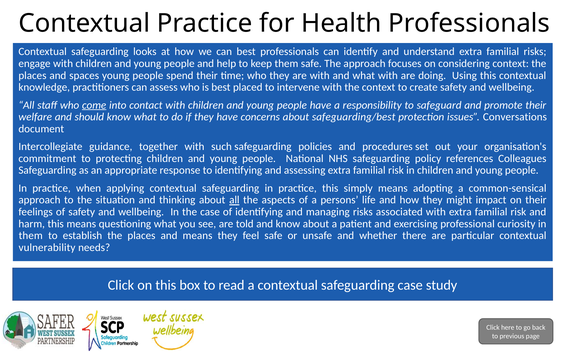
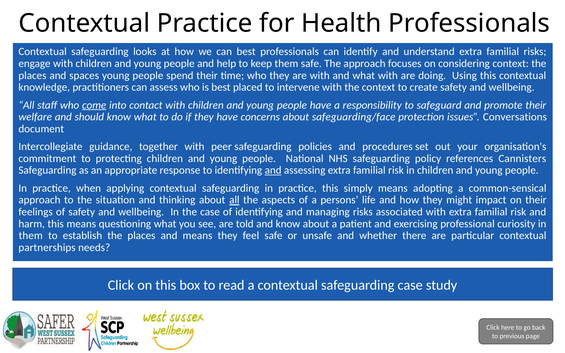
safeguarding/best: safeguarding/best -> safeguarding/face
such: such -> peer
Colleagues: Colleagues -> Cannisters
and at (273, 170) underline: none -> present
vulnerability: vulnerability -> partnerships
